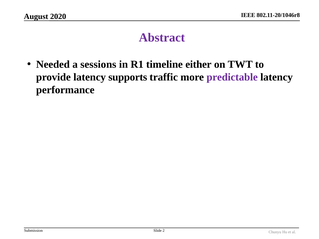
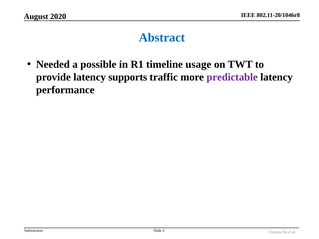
Abstract colour: purple -> blue
sessions: sessions -> possible
either: either -> usage
